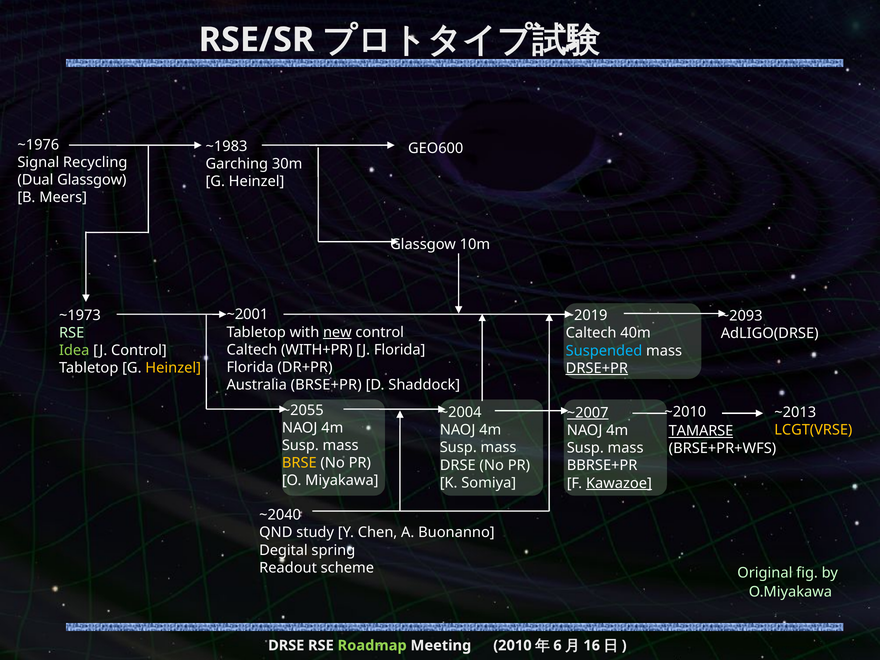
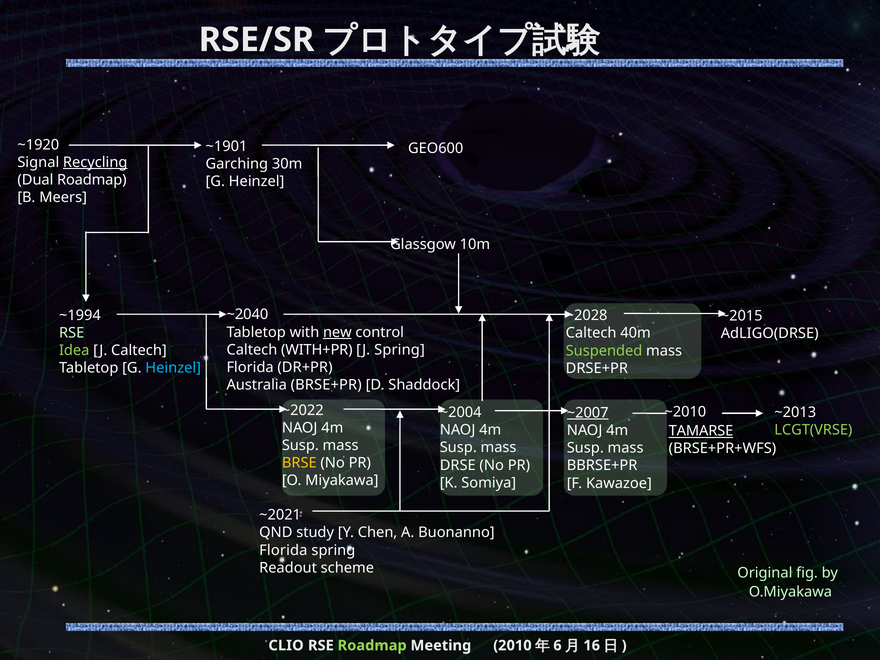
~1976: ~1976 -> ~1920
~1983: ~1983 -> ~1901
Recycling underline: none -> present
Dual Glassgow: Glassgow -> Roadmap
~2001: ~2001 -> ~2040
~1973: ~1973 -> ~1994
~2019: ~2019 -> ~2028
~2093: ~2093 -> ~2015
J Florida: Florida -> Spring
J Control: Control -> Caltech
Suspended colour: light blue -> light green
Heinzel at (173, 368) colour: yellow -> light blue
DRSE+PR underline: present -> none
~2055: ~2055 -> ~2022
LCGT(VRSE colour: yellow -> light green
Kawazoe underline: present -> none
~2040: ~2040 -> ~2021
Degital at (283, 550): Degital -> Florida
DRSE at (286, 645): DRSE -> CLIO
